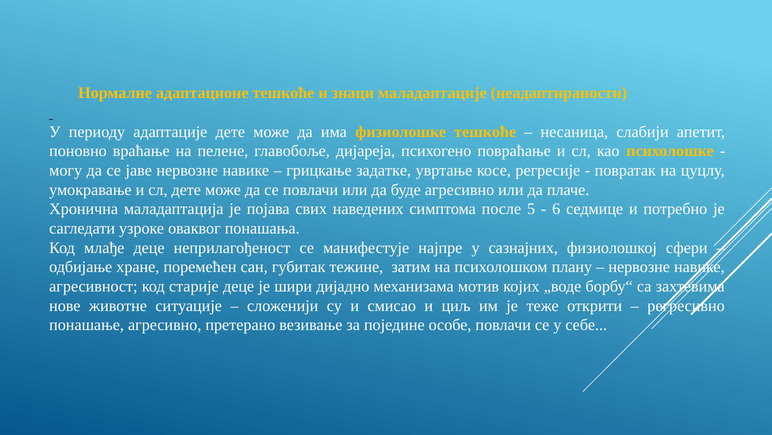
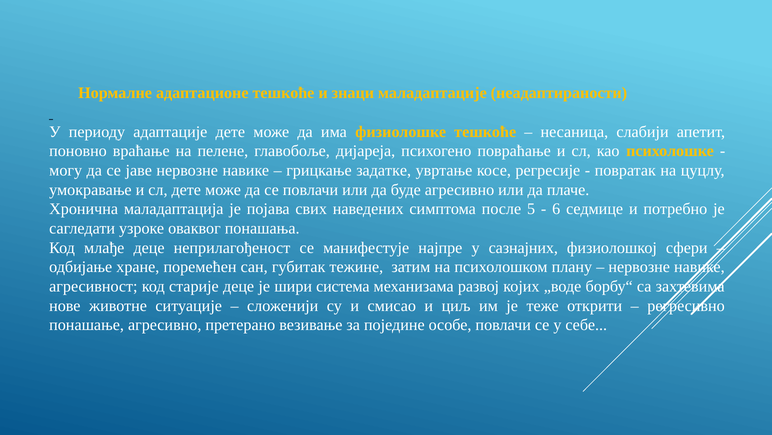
дијадно: дијадно -> система
мотив: мотив -> развој
